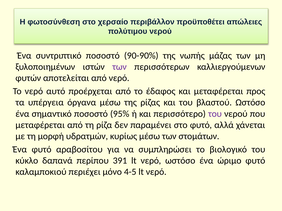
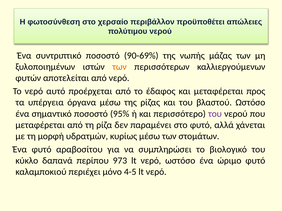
90-90%: 90-90% -> 90-69%
των at (120, 67) colour: purple -> orange
391: 391 -> 973
